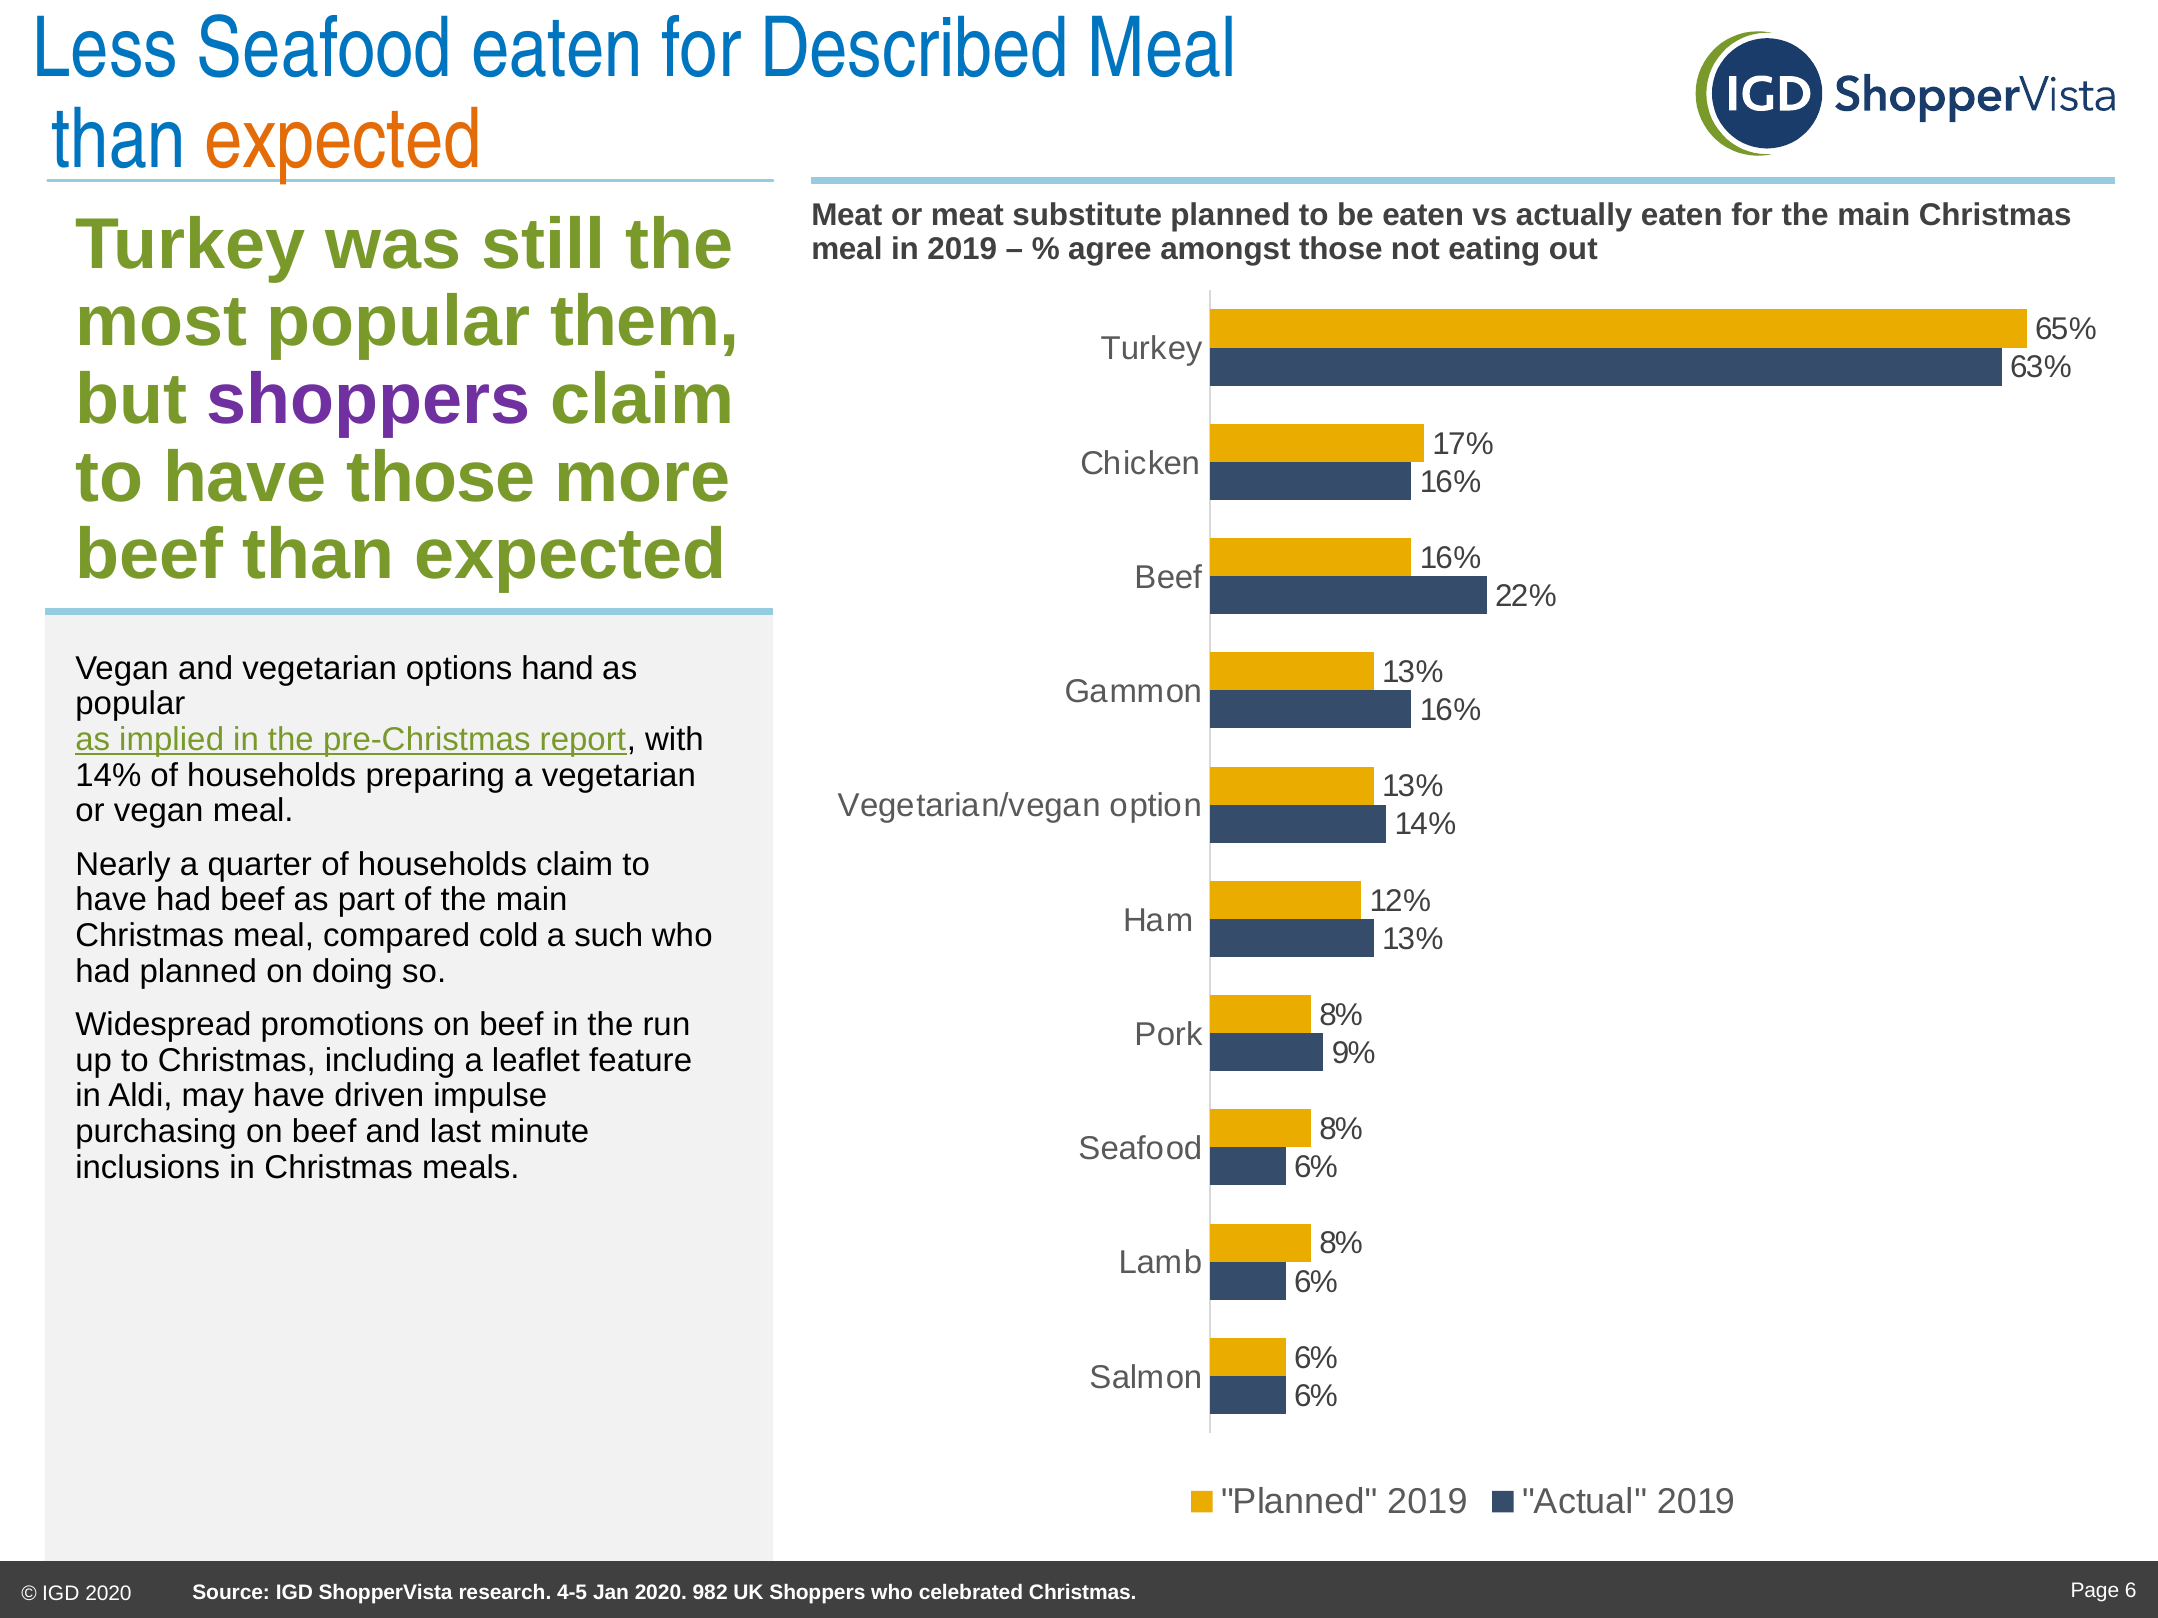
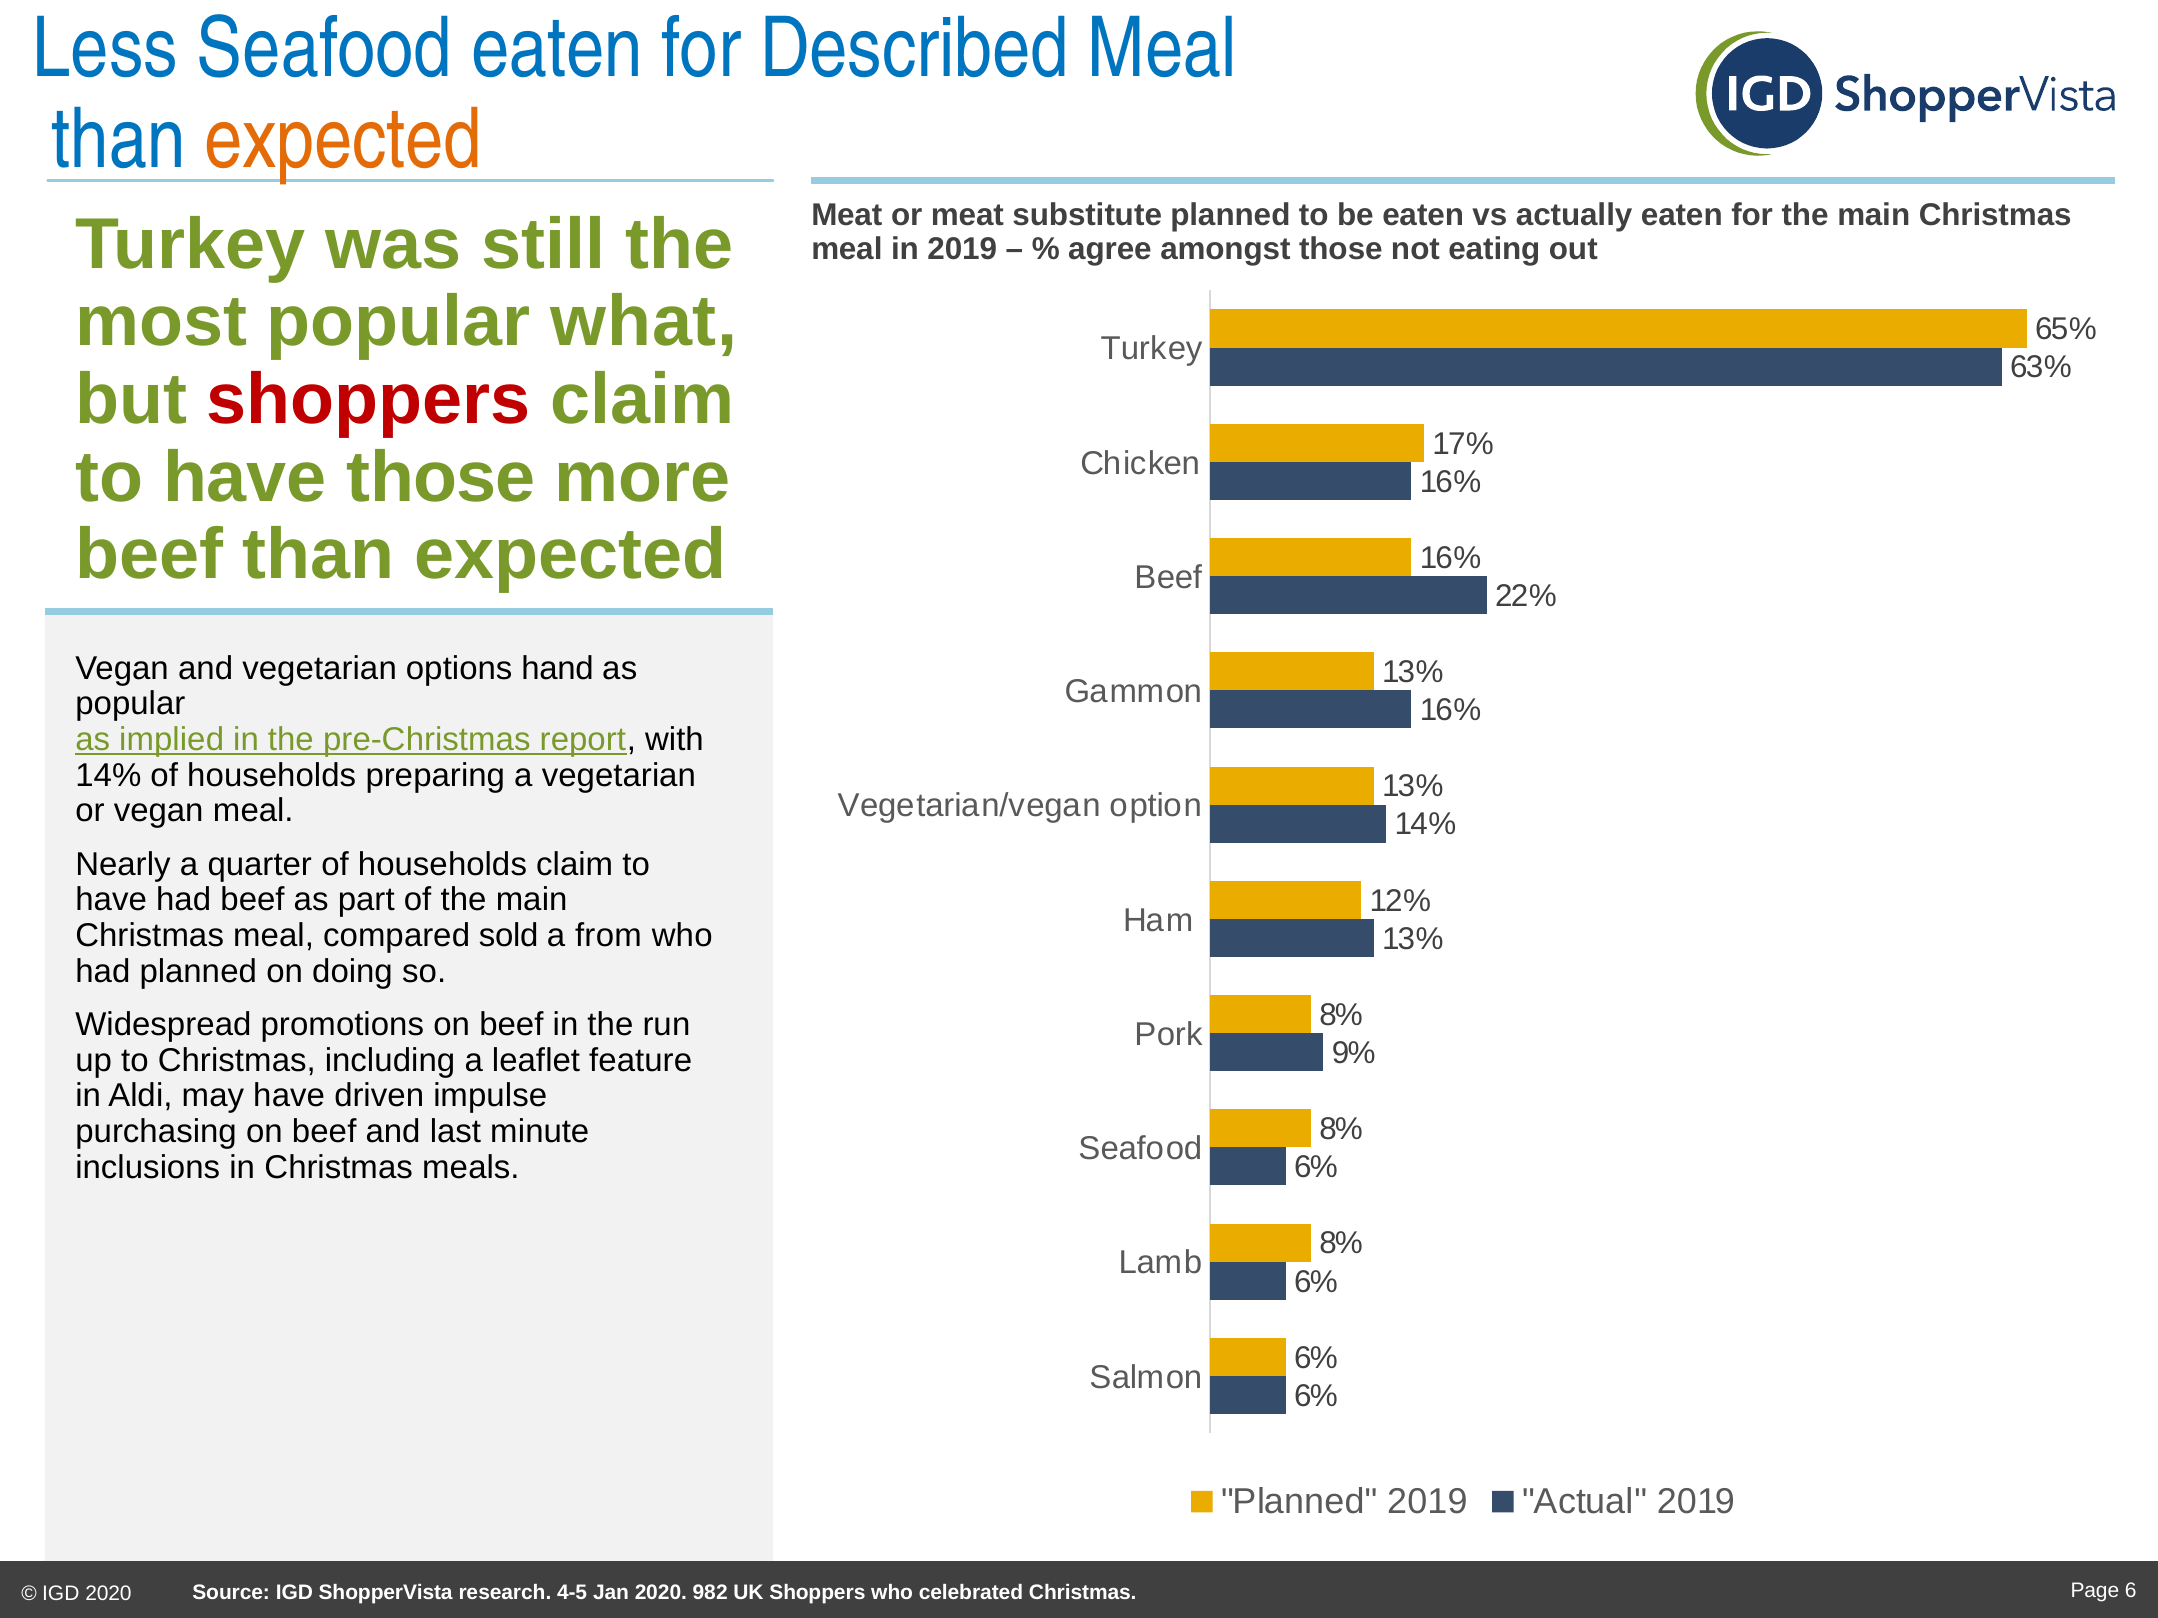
them: them -> what
shoppers at (369, 400) colour: purple -> red
cold: cold -> sold
such: such -> from
